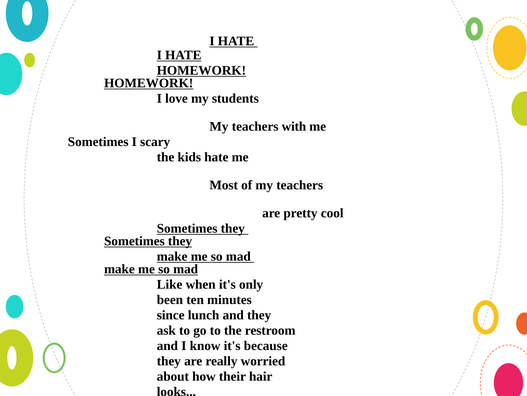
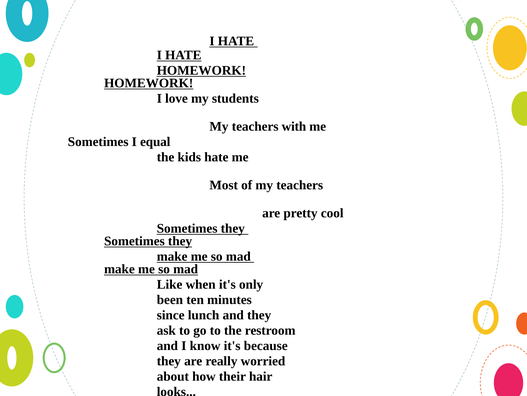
scary: scary -> equal
